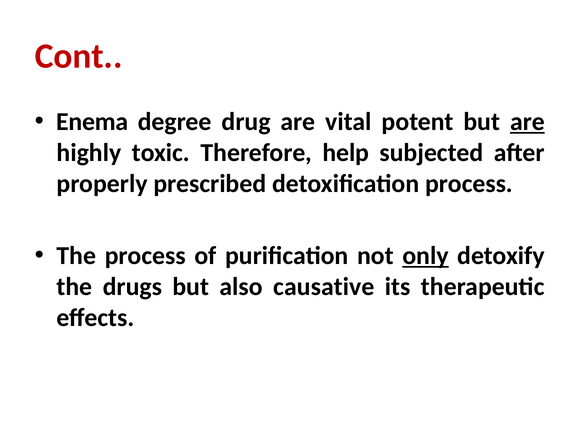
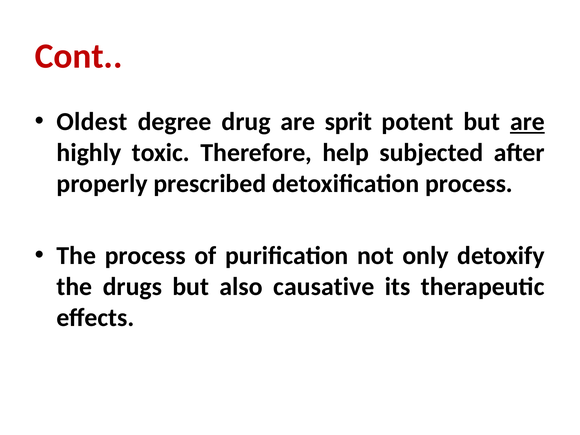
Enema: Enema -> Oldest
vital: vital -> sprit
only underline: present -> none
